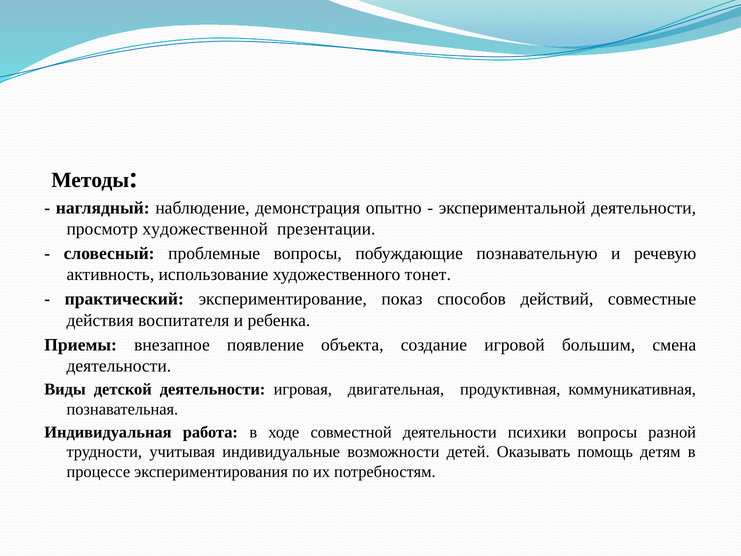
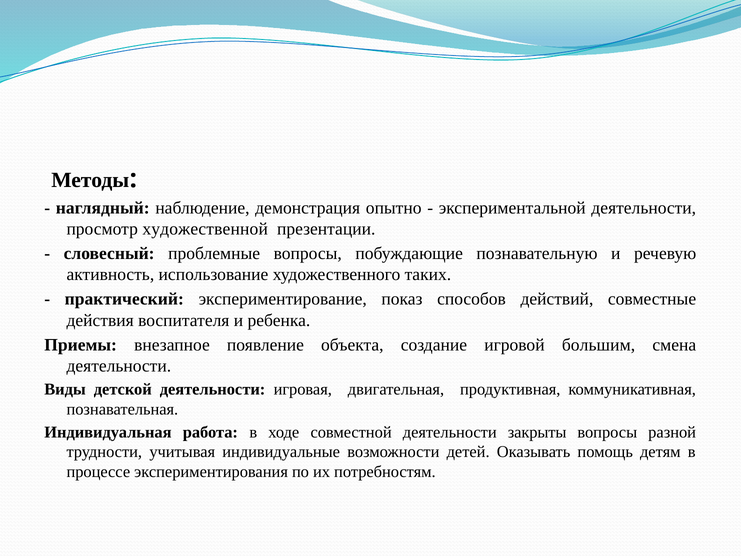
тонет: тонет -> таких
психики: психики -> закрыты
